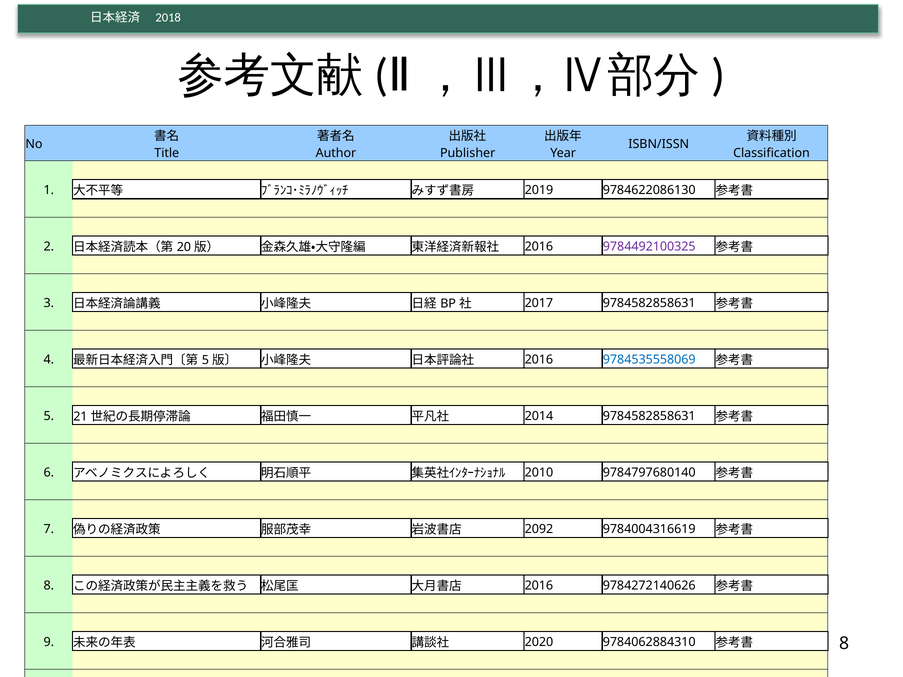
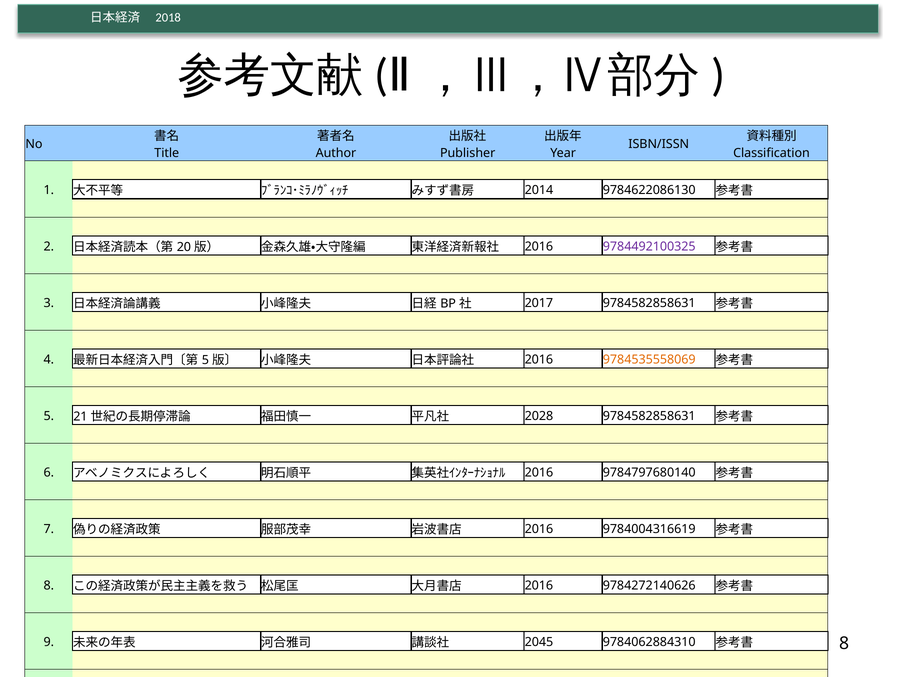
2019: 2019 -> 2014
9784535558069 colour: blue -> orange
2014: 2014 -> 2028
2010 at (539, 473): 2010 -> 2016
2092 at (539, 529): 2092 -> 2016
2020: 2020 -> 2045
